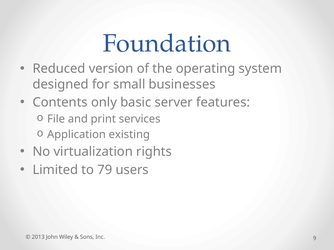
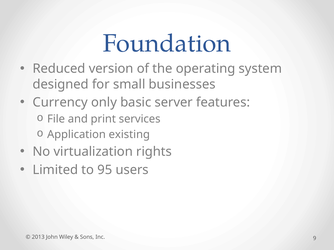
Contents: Contents -> Currency
79: 79 -> 95
